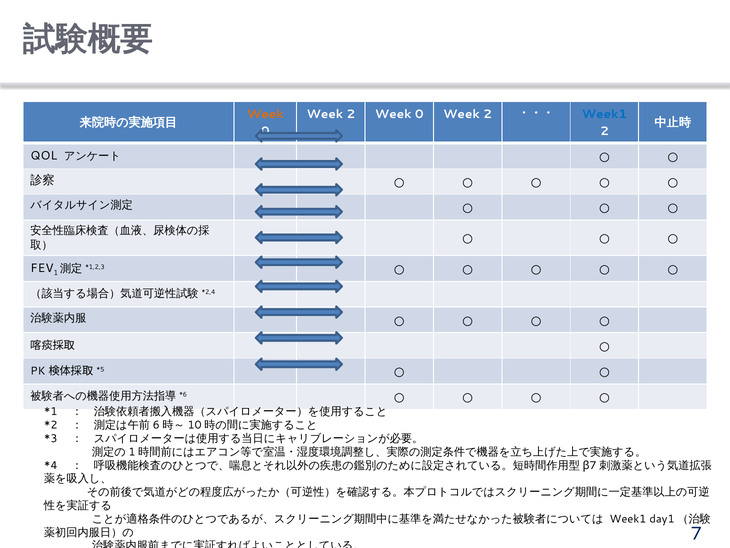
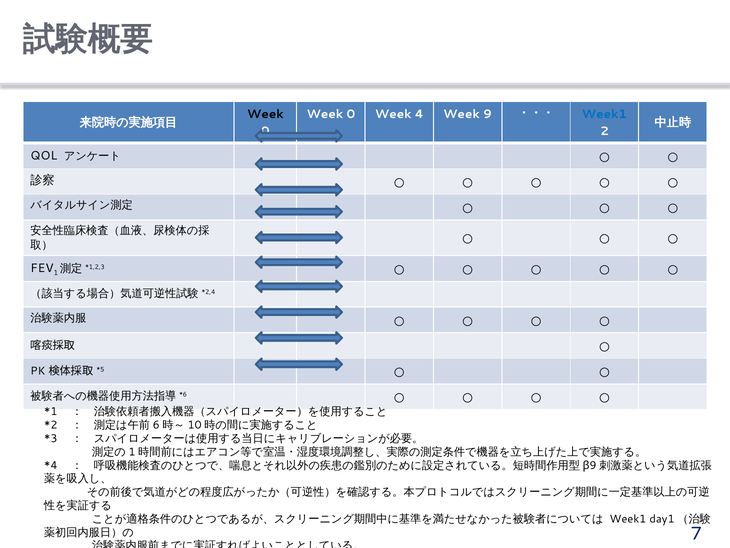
Week at (265, 114) colour: orange -> black
2 at (351, 114): 2 -> 0
0 at (419, 114): 0 -> 4
2 at (488, 114): 2 -> 9
7 at (593, 465): 7 -> 9
